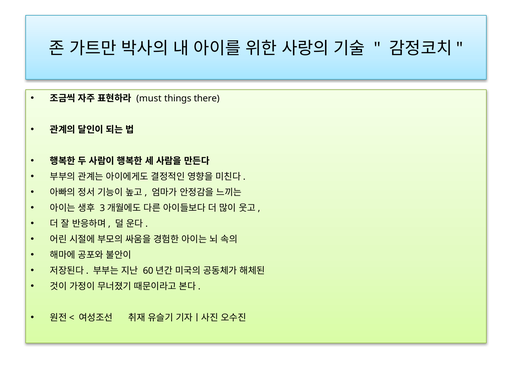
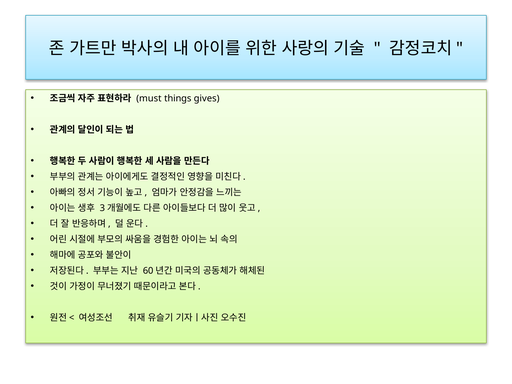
there: there -> gives
